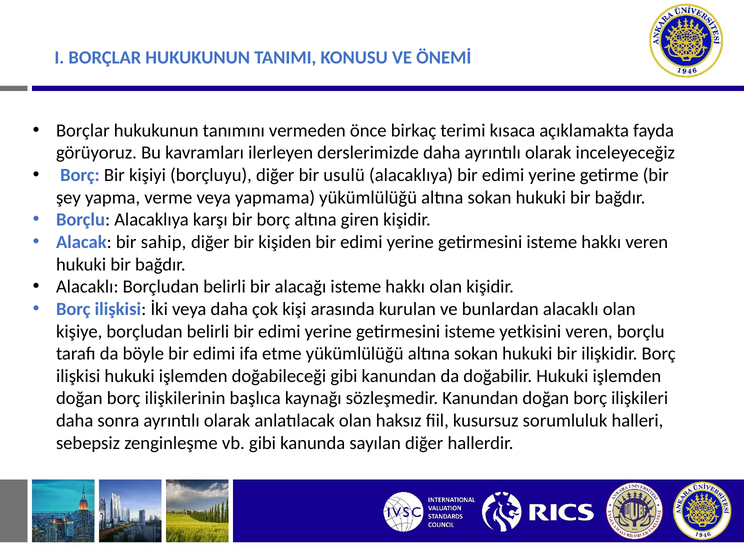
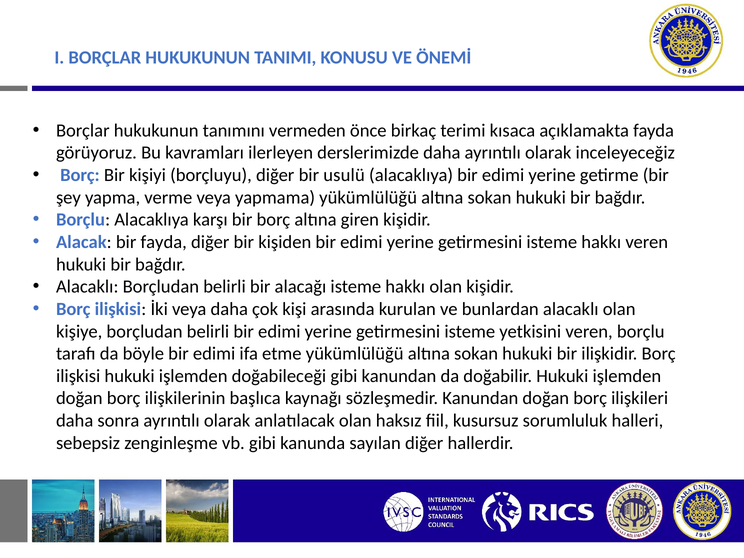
bir sahip: sahip -> fayda
